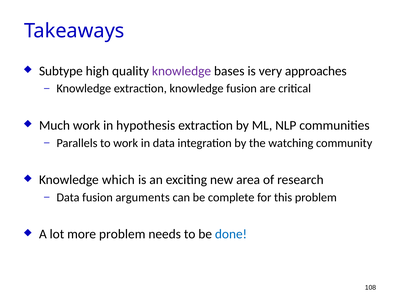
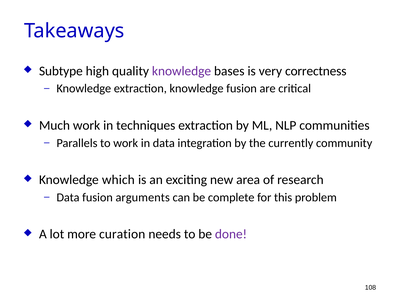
approaches: approaches -> correctness
hypothesis: hypothesis -> techniques
watching: watching -> currently
more problem: problem -> curation
done colour: blue -> purple
